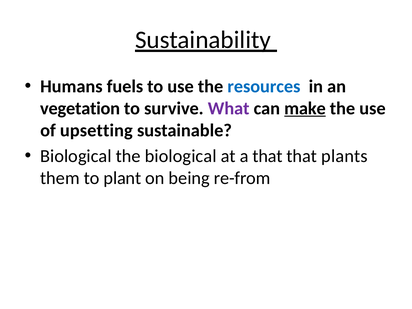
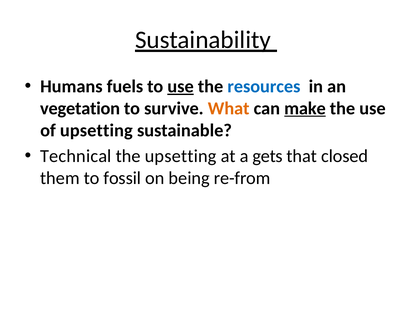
use at (181, 86) underline: none -> present
What colour: purple -> orange
Biological at (76, 156): Biological -> Technical
the biological: biological -> upsetting
a that: that -> gets
plants: plants -> closed
plant: plant -> fossil
